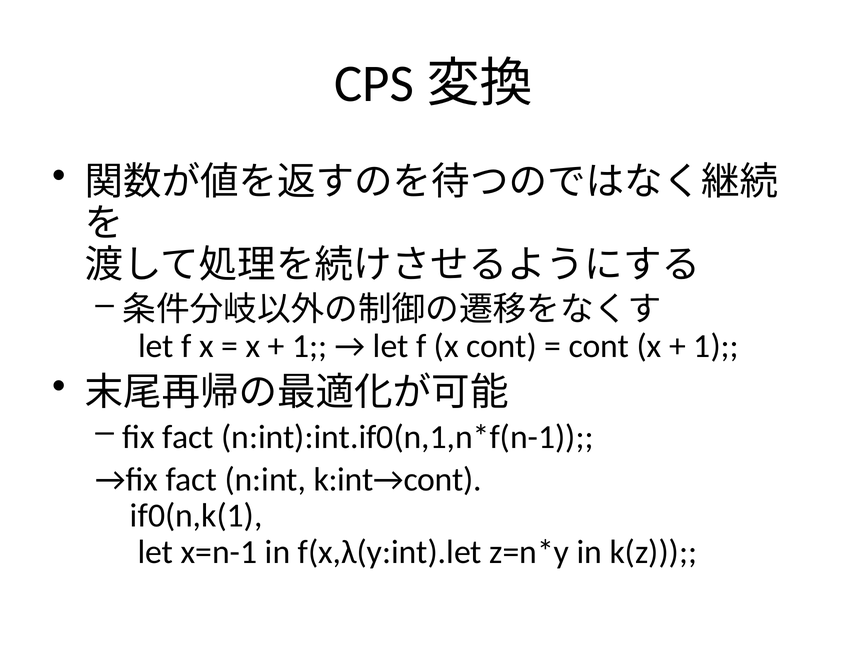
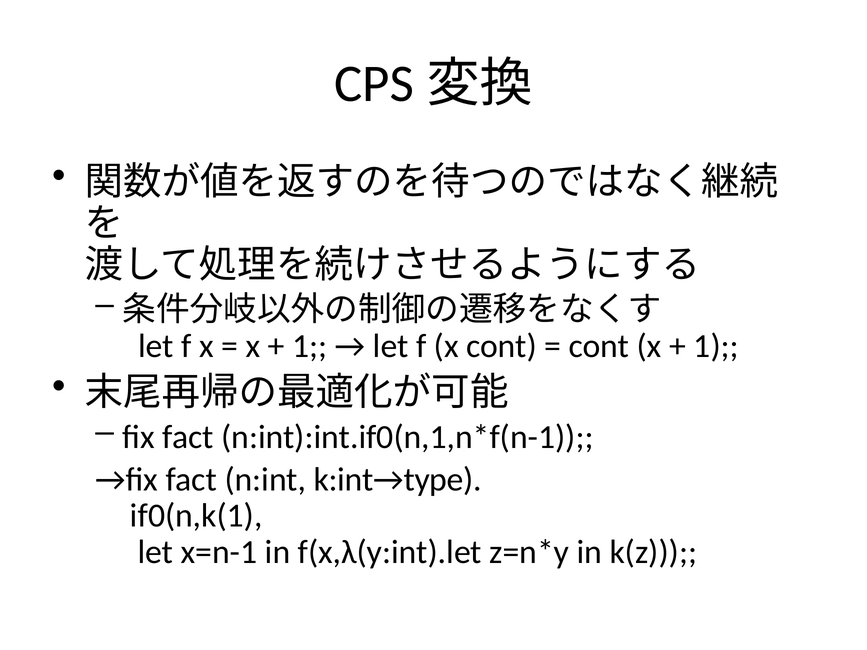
k:int→cont: k:int→cont -> k:int→type
